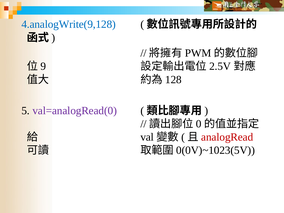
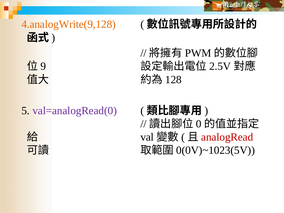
4.analogWrite(9,128 colour: blue -> orange
